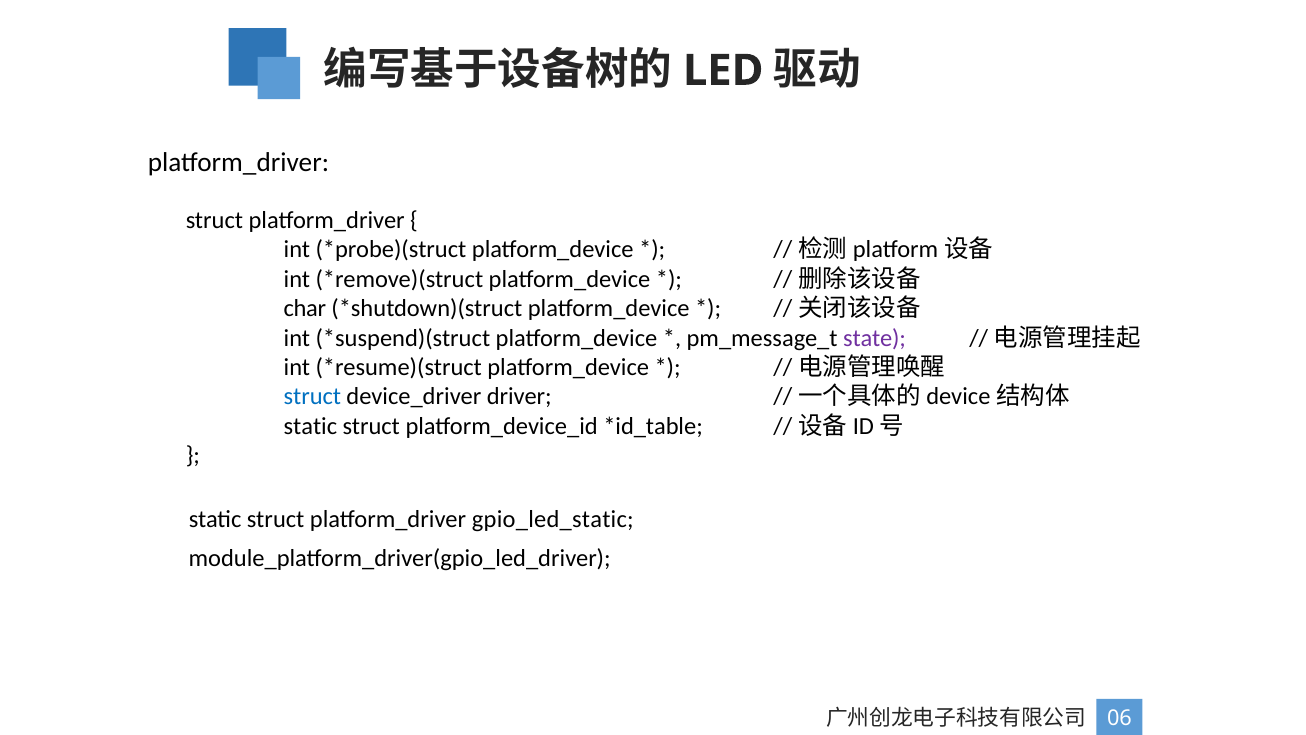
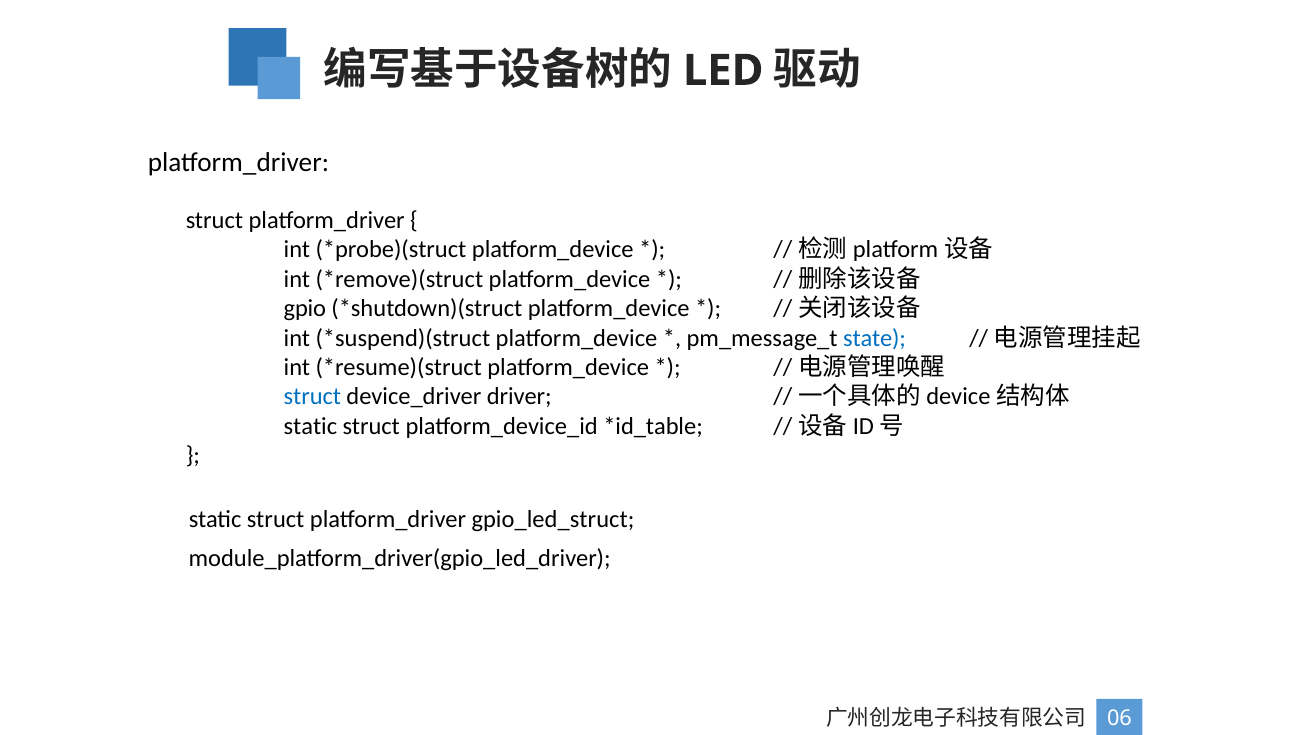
char: char -> gpio
state colour: purple -> blue
gpio_led_static: gpio_led_static -> gpio_led_struct
